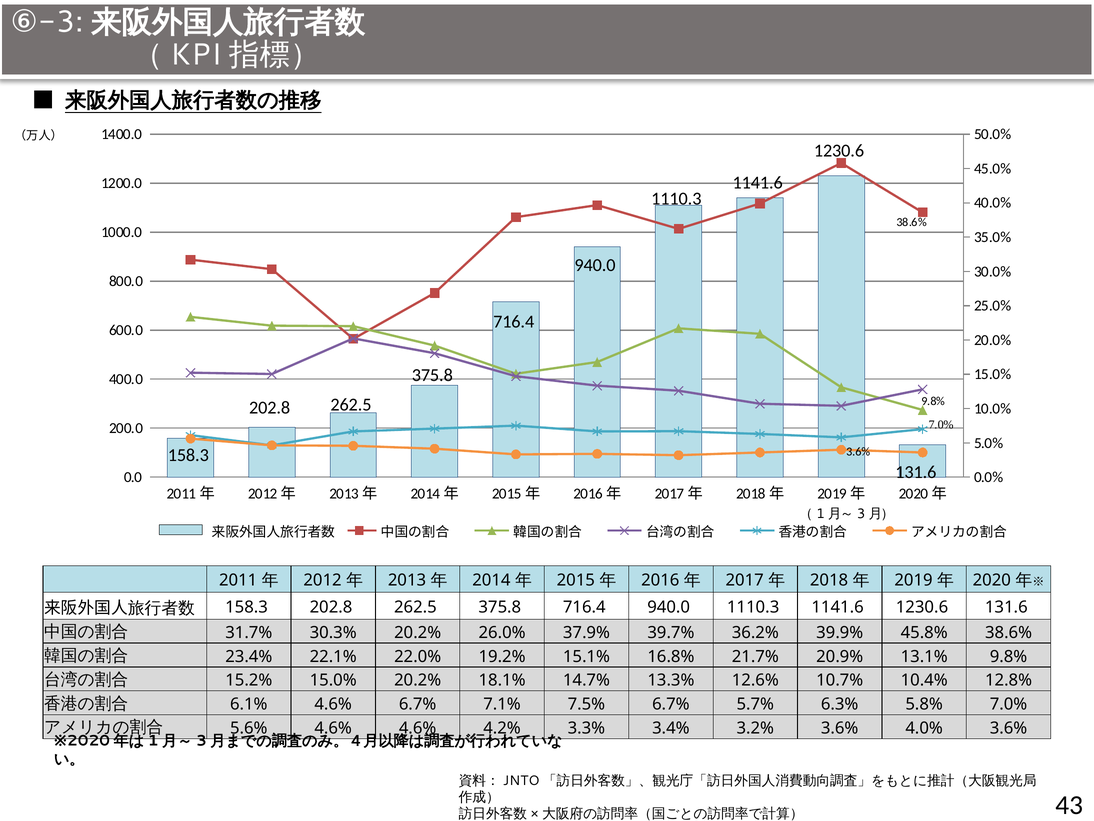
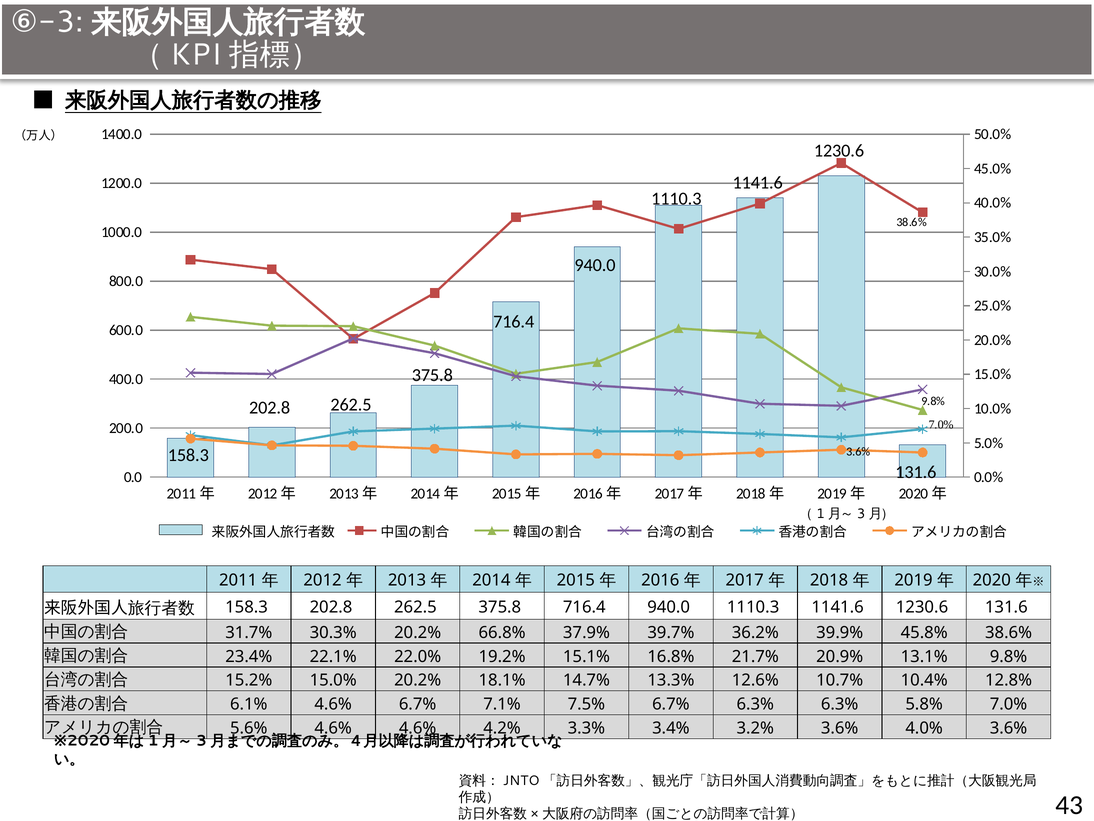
26.0%: 26.0% -> 66.8%
6.7% 5.7%: 5.7% -> 6.3%
